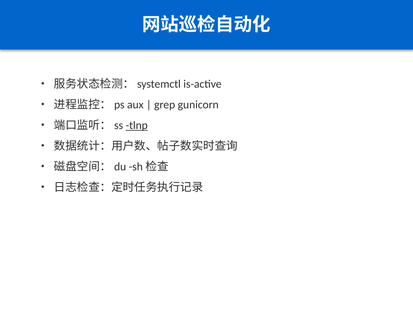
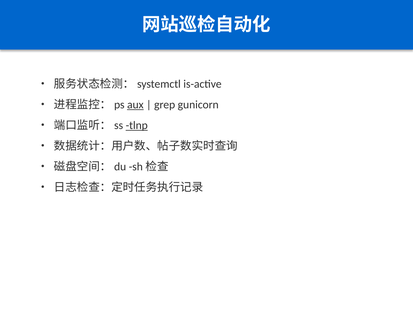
aux underline: none -> present
